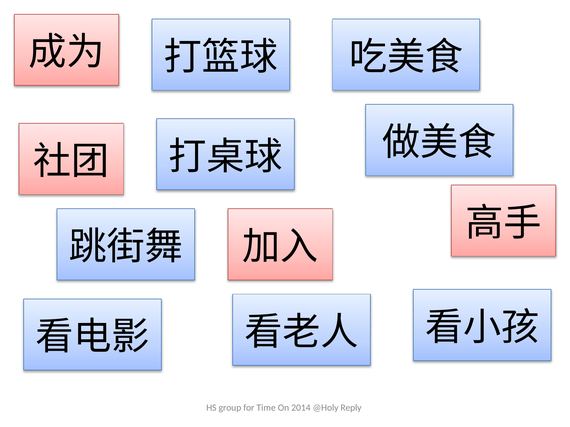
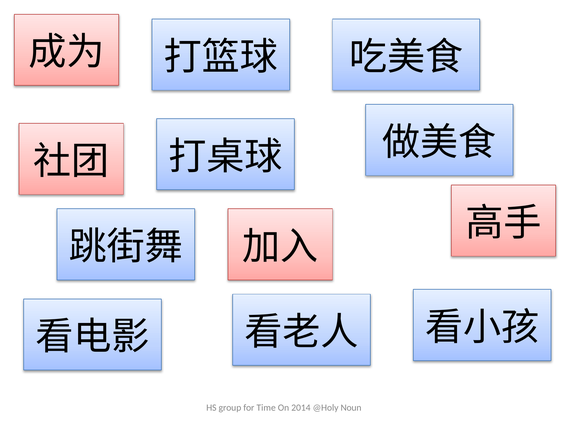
Reply: Reply -> Noun
